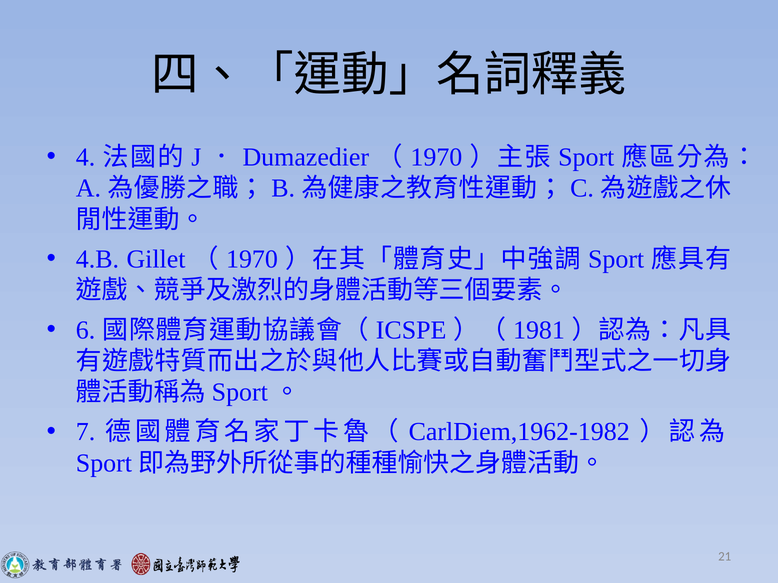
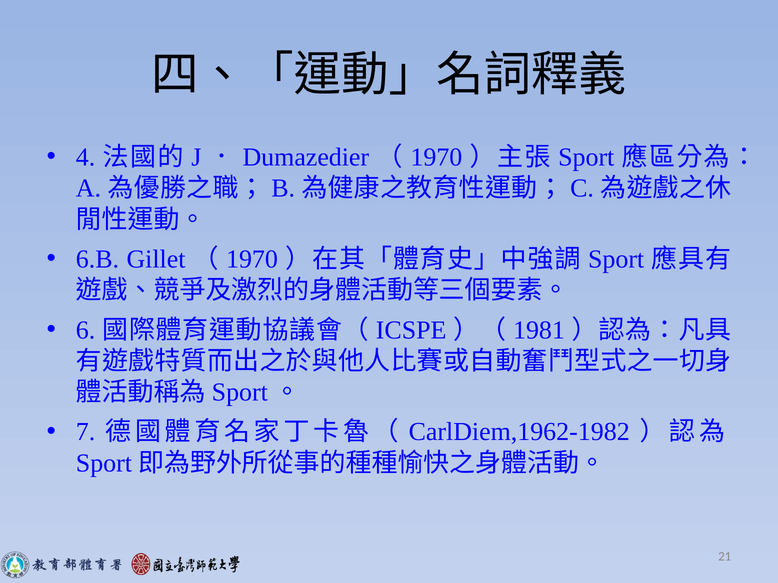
4.B: 4.B -> 6.B
